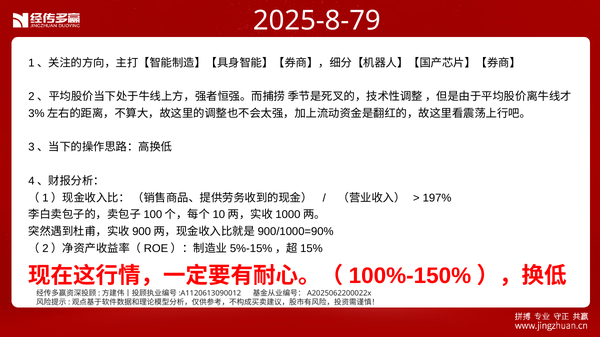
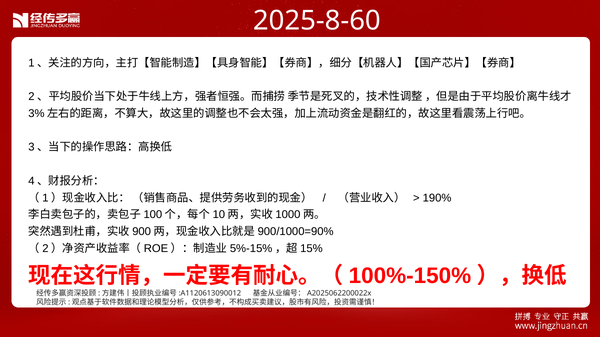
2025-8-79: 2025-8-79 -> 2025-8-60
197%: 197% -> 190%
